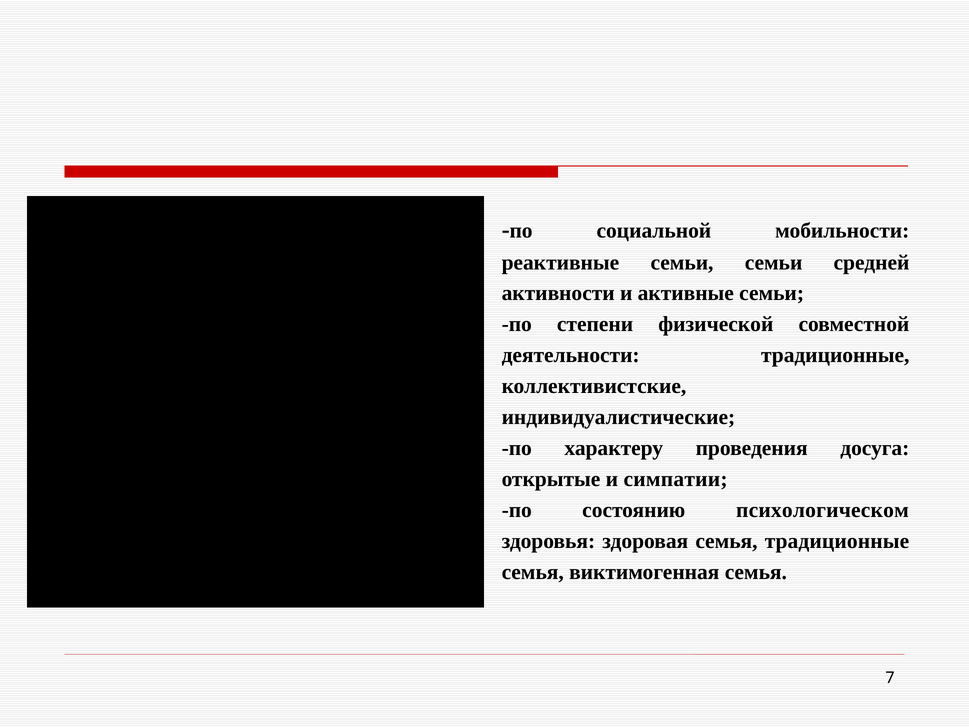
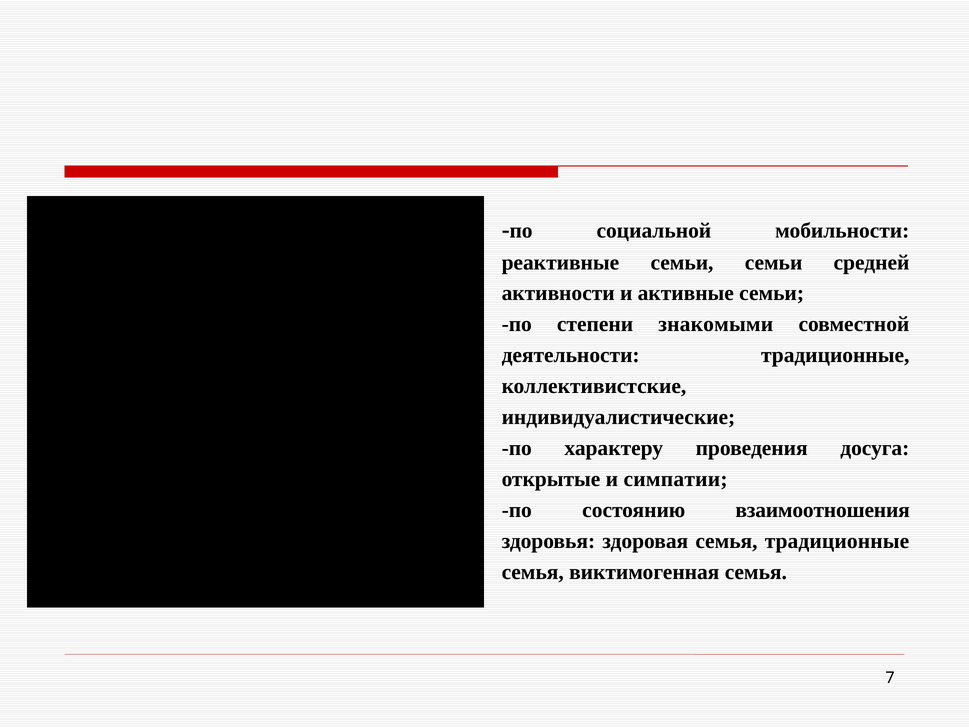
физической: физической -> знакомыми
психологическом: психологическом -> взаимоотношения
